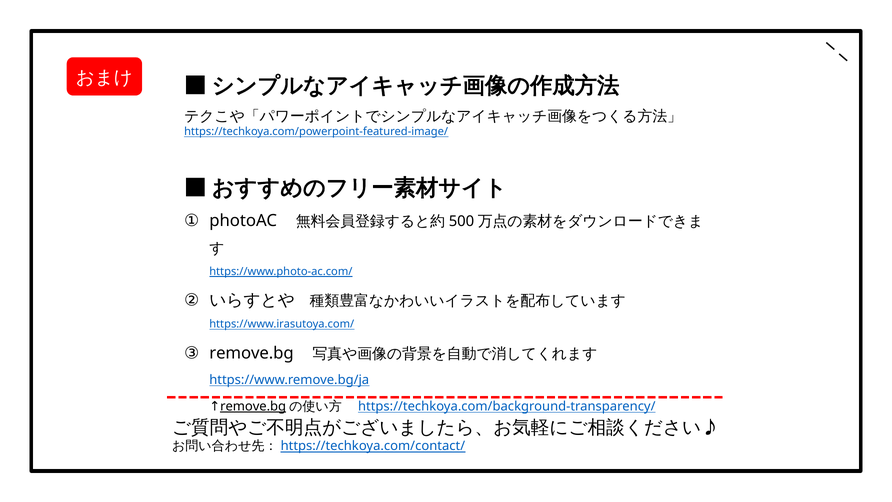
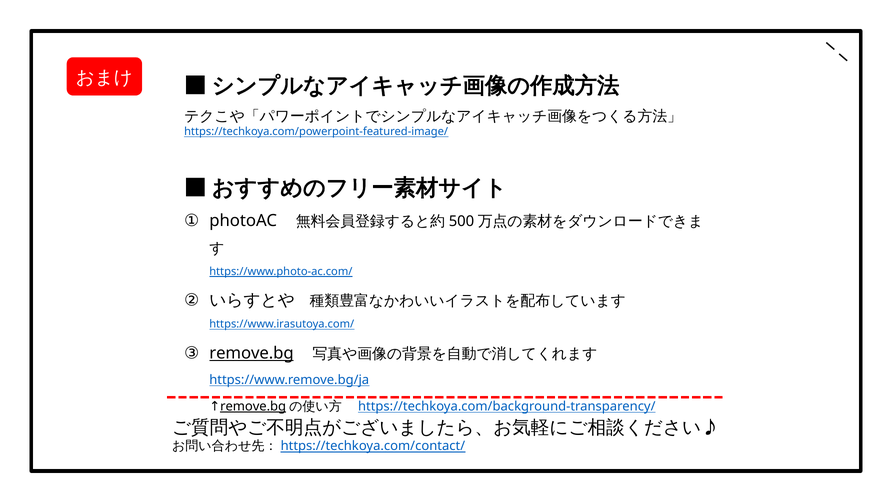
remove.bg at (251, 353) underline: none -> present
